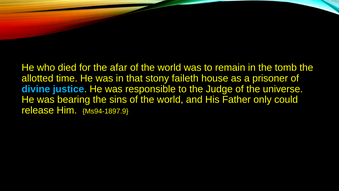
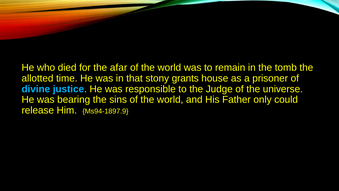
faileth: faileth -> grants
